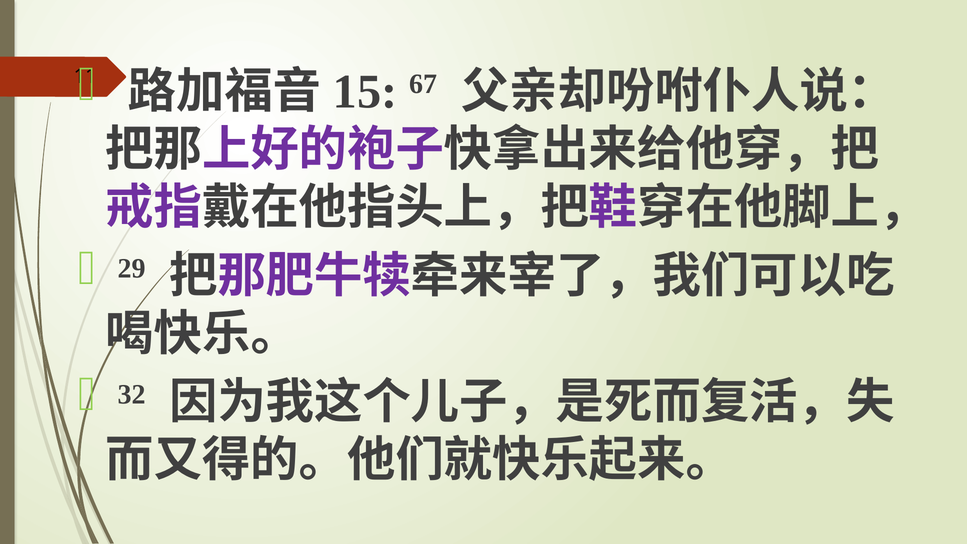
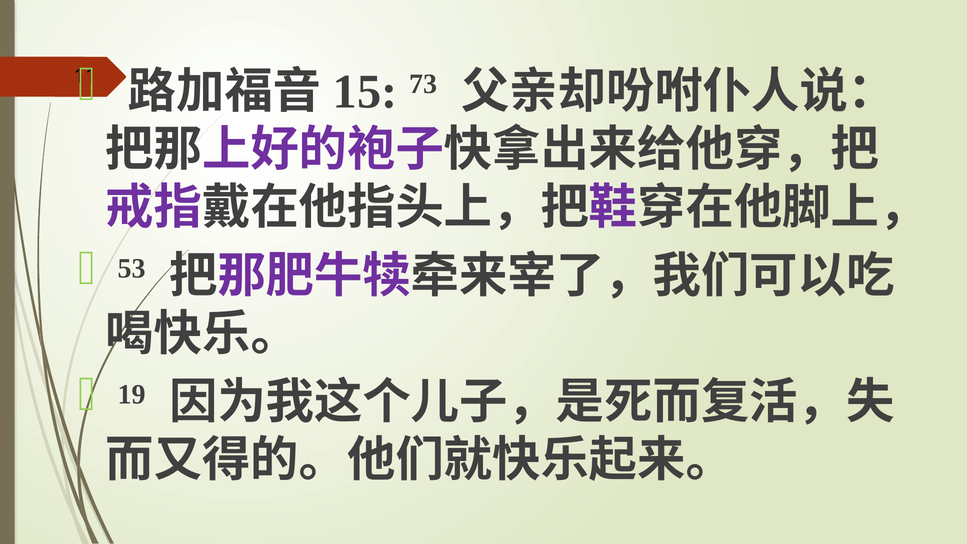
67: 67 -> 73
29: 29 -> 53
32: 32 -> 19
